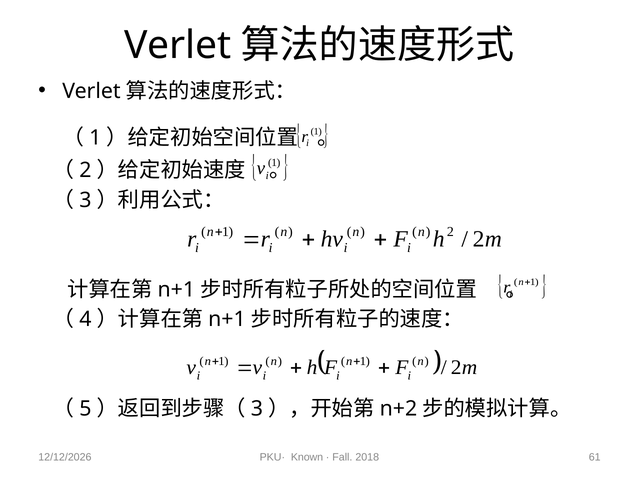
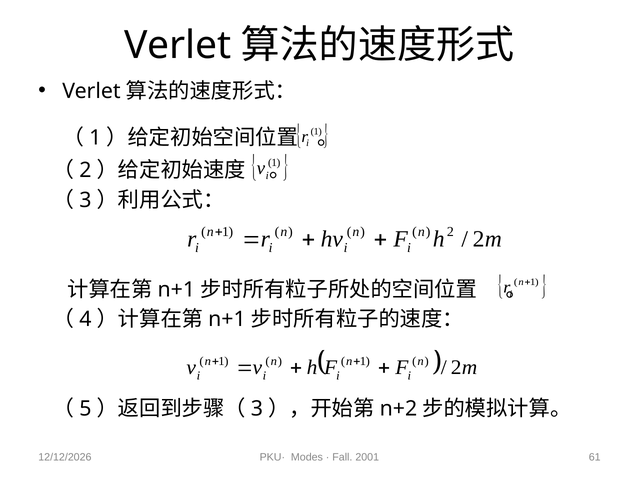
Known: Known -> Modes
2018: 2018 -> 2001
